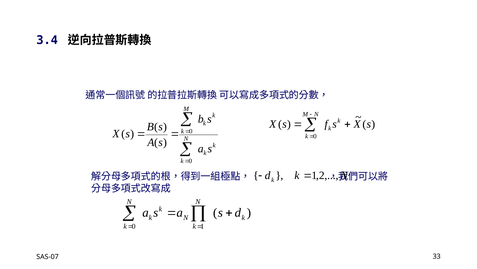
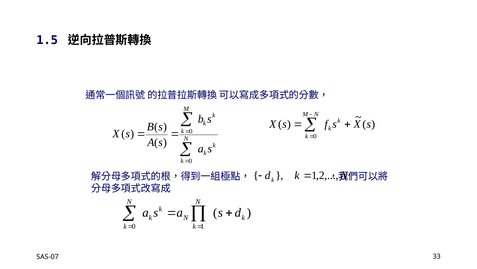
3.4: 3.4 -> 1.5
